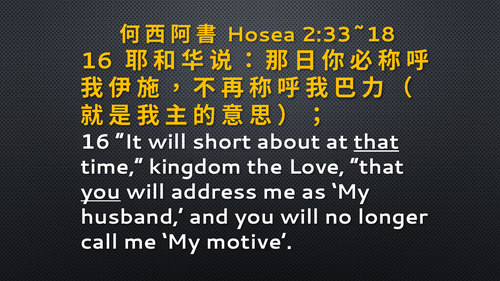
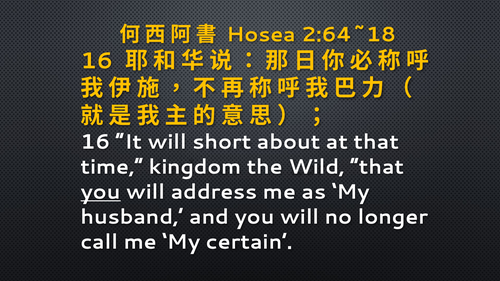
2:33~18: 2:33~18 -> 2:64~18
that at (376, 142) underline: present -> none
Love: Love -> Wild
motive: motive -> certain
